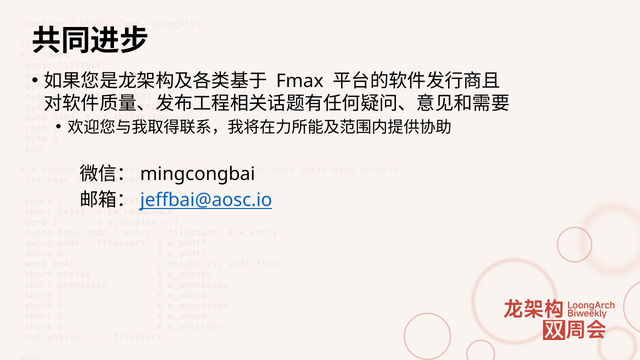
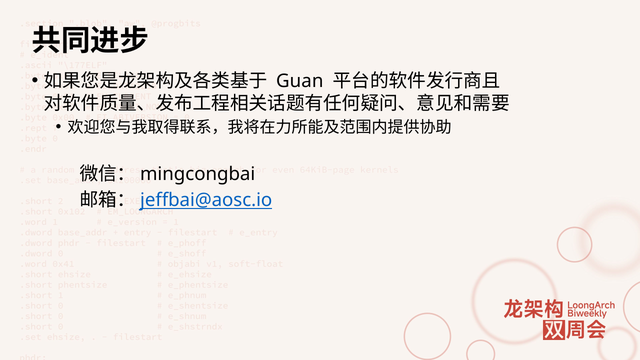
Fmax: Fmax -> Guan
